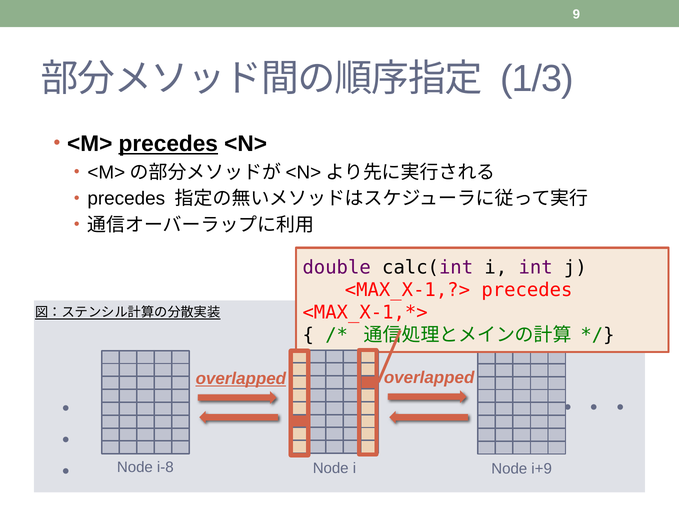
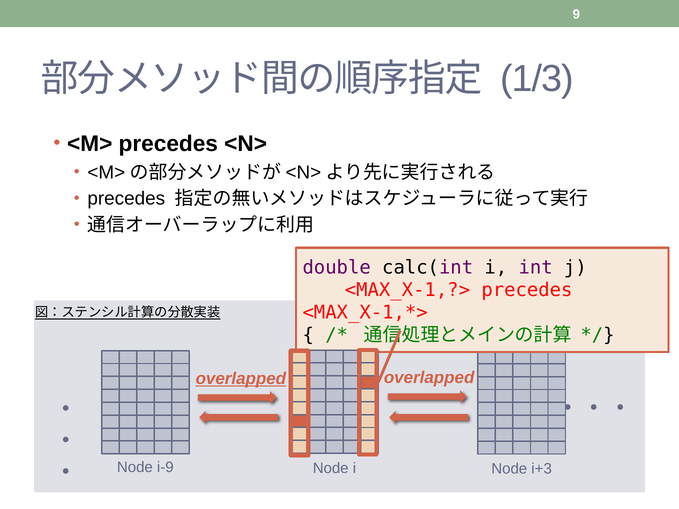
precedes at (168, 144) underline: present -> none
i-8: i-8 -> i-9
i+9: i+9 -> i+3
